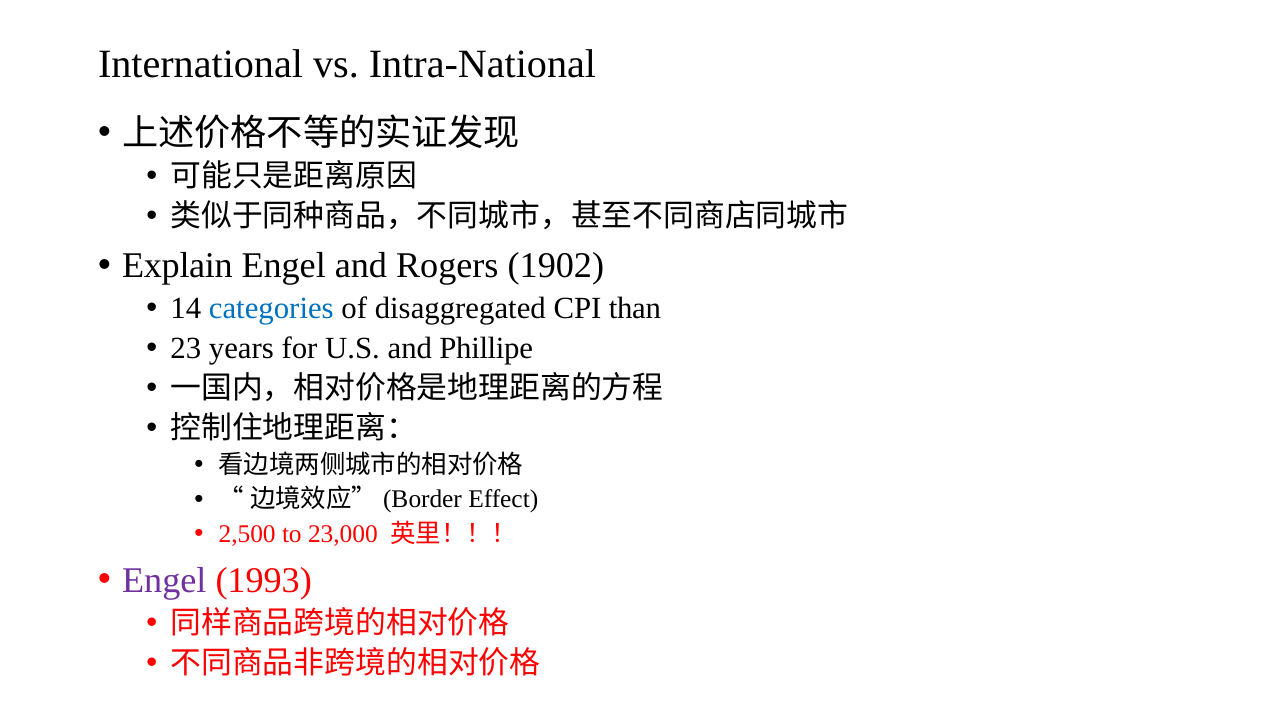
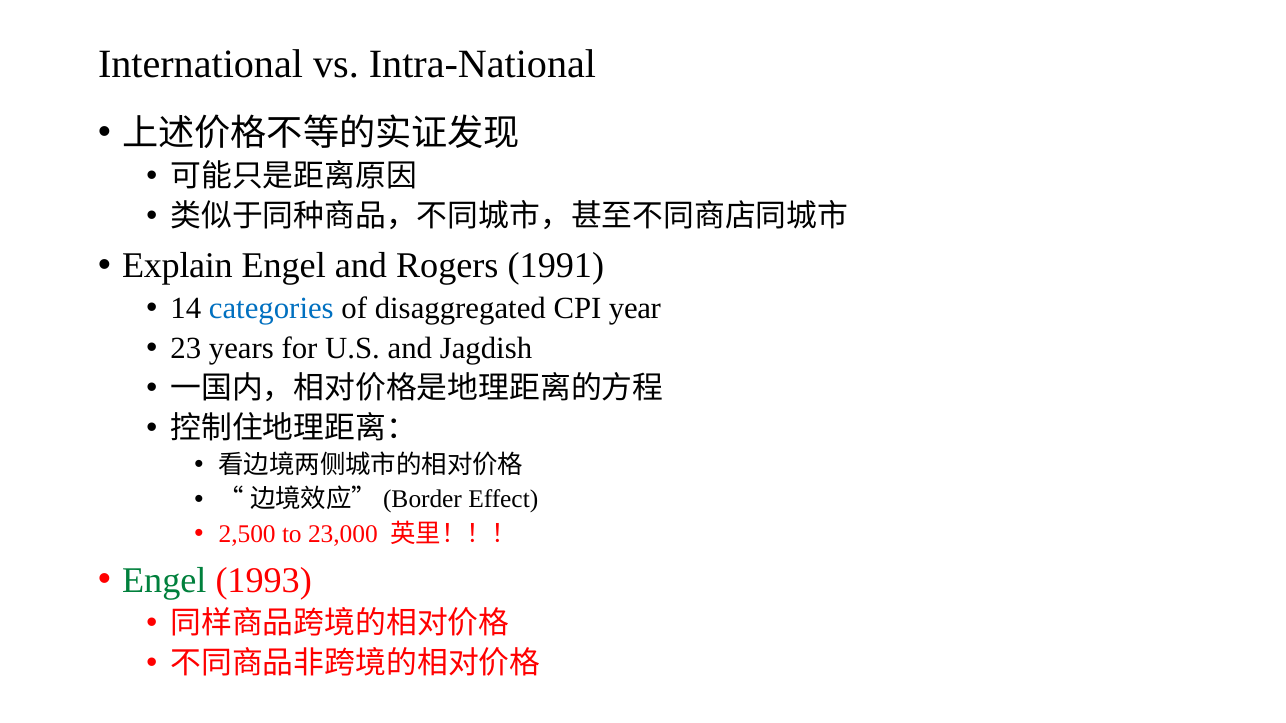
1902: 1902 -> 1991
than: than -> year
Phillipe: Phillipe -> Jagdish
Engel at (164, 581) colour: purple -> green
